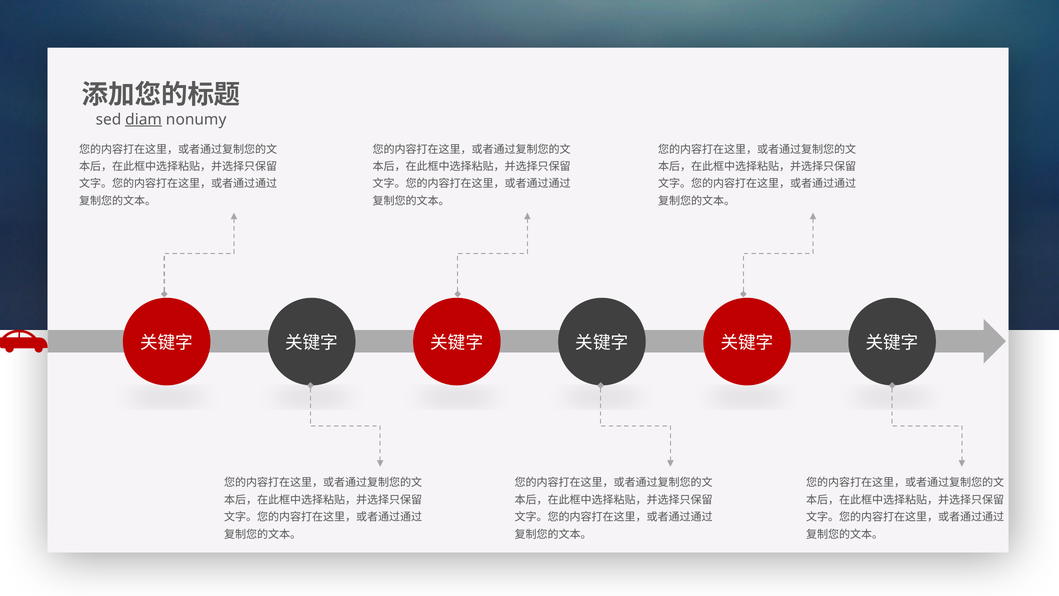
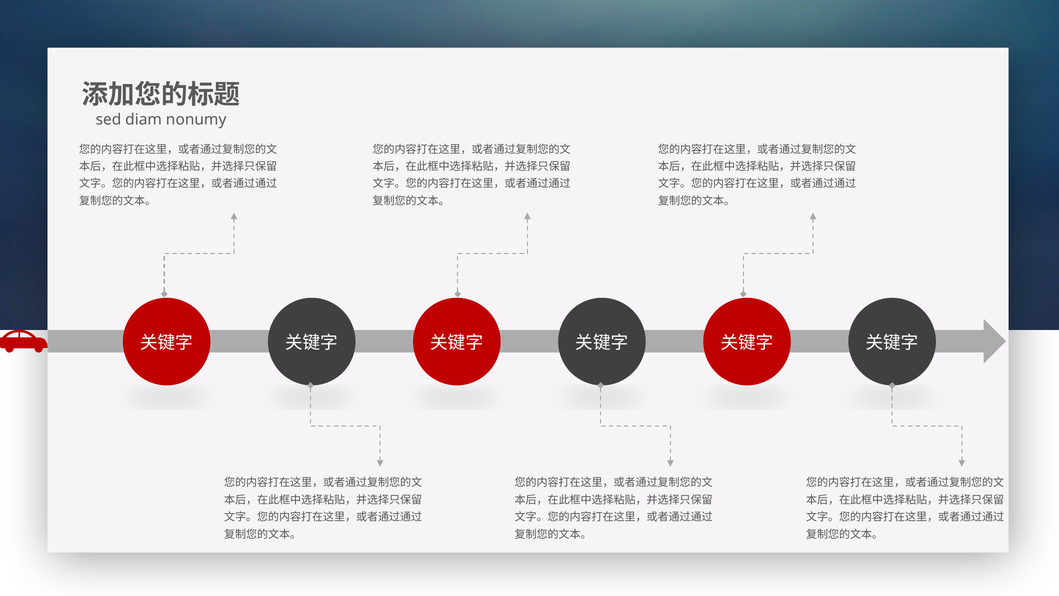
diam underline: present -> none
